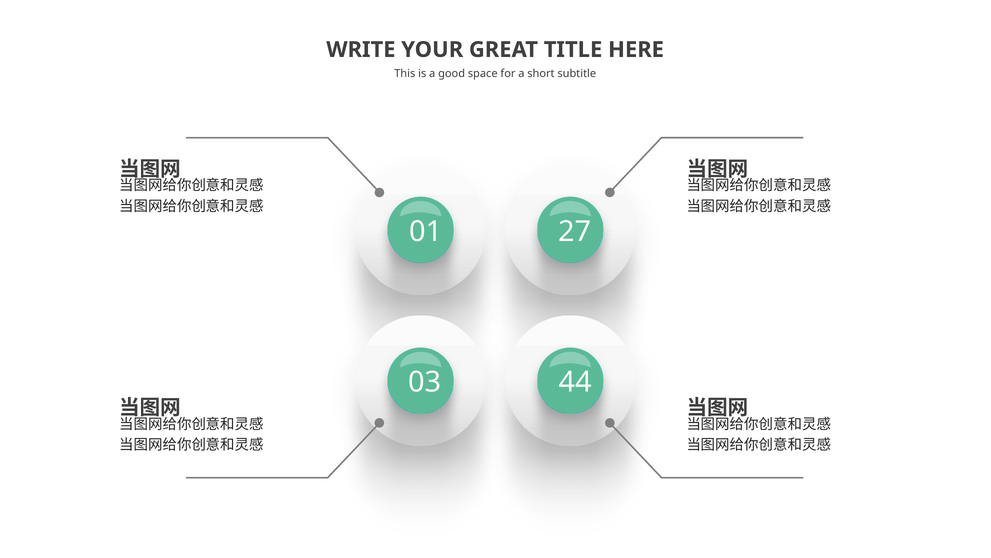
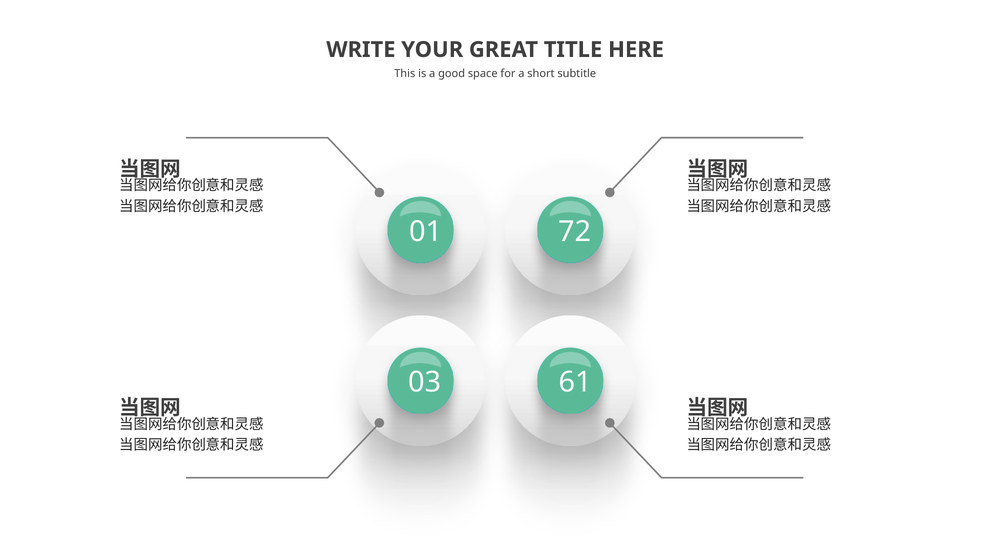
27: 27 -> 72
44: 44 -> 61
